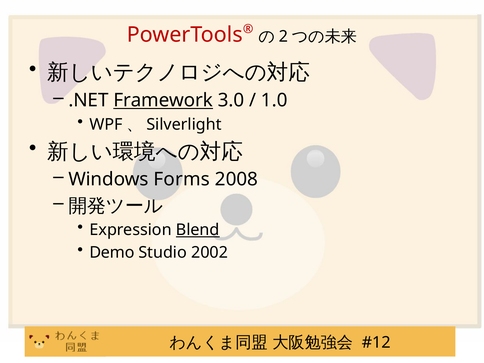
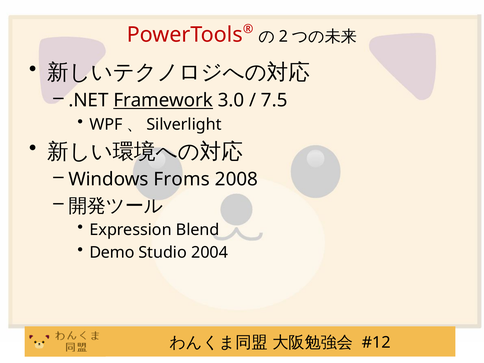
1.0: 1.0 -> 7.5
Forms: Forms -> Froms
Blend underline: present -> none
2002: 2002 -> 2004
